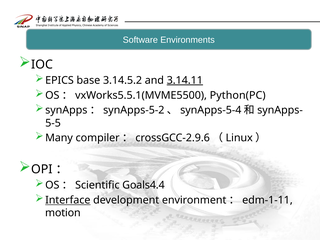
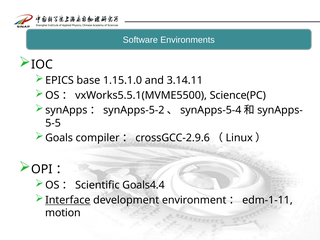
3.14.5.2: 3.14.5.2 -> 1.15.1.0
3.14.11 underline: present -> none
Python(PC: Python(PC -> Science(PC
Many: Many -> Goals
